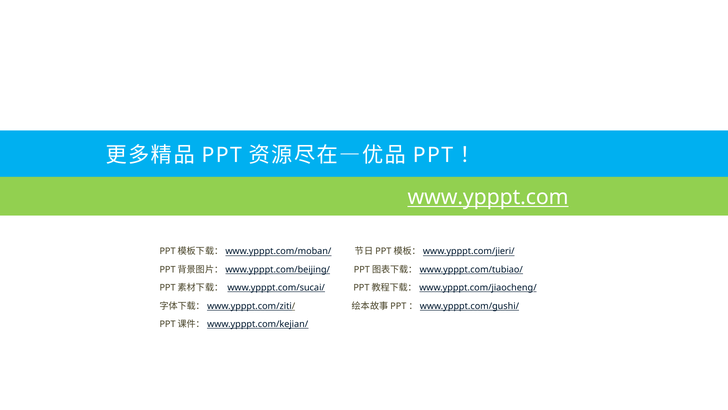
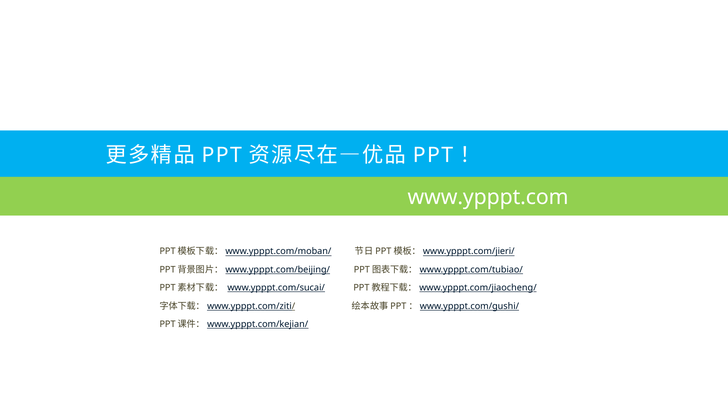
www.ypppt.com underline: present -> none
